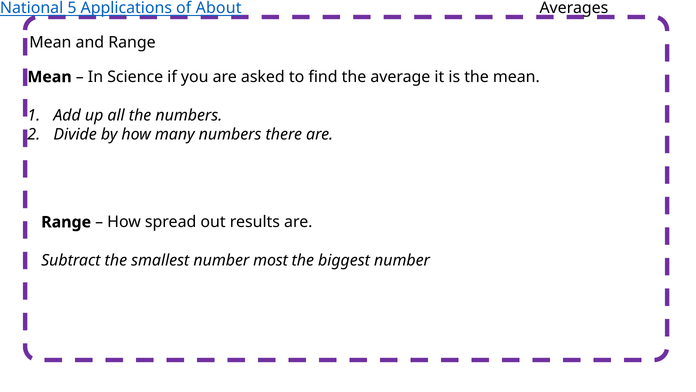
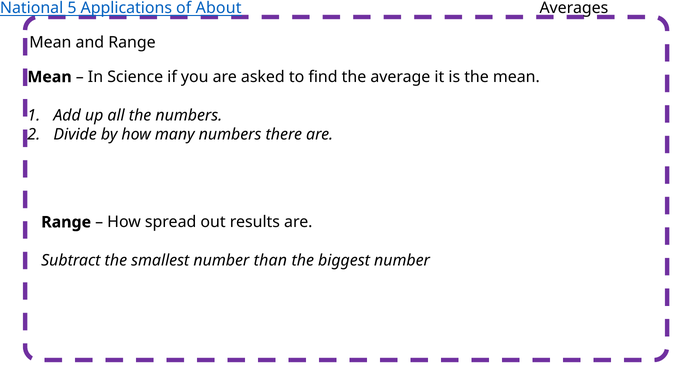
most: most -> than
